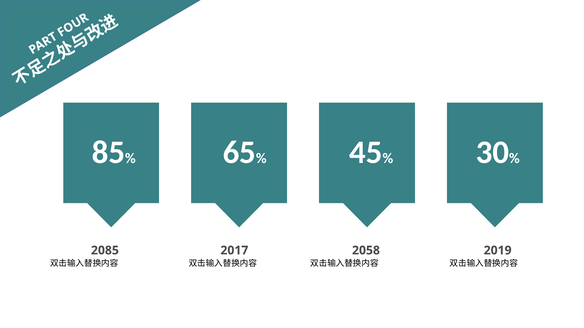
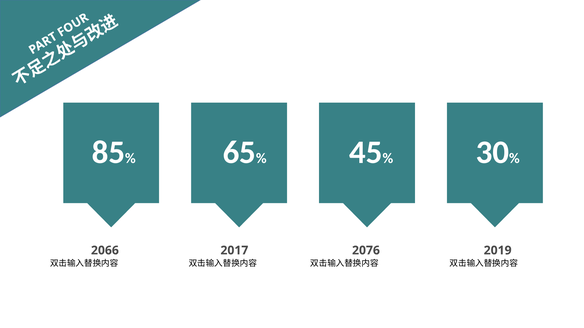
2085: 2085 -> 2066
2058: 2058 -> 2076
